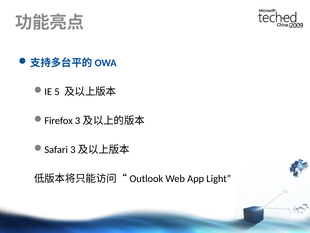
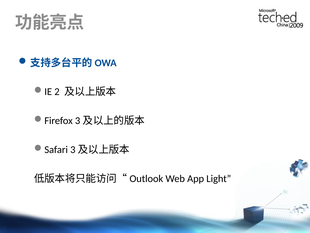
5: 5 -> 2
